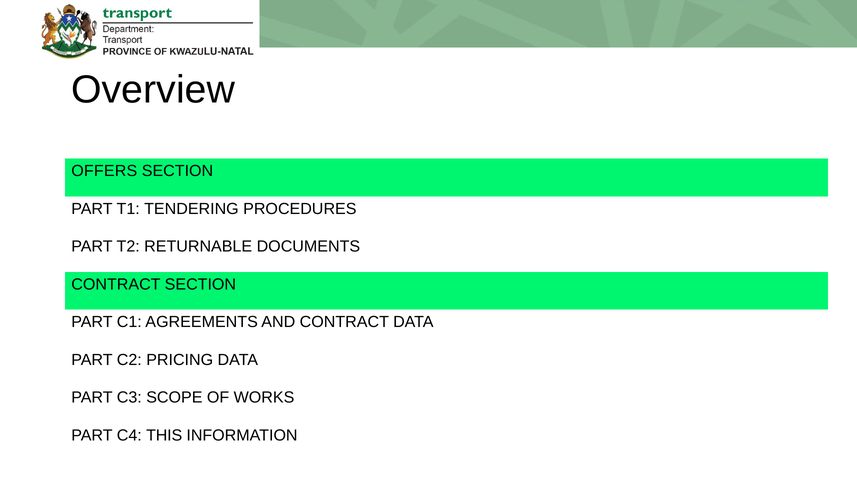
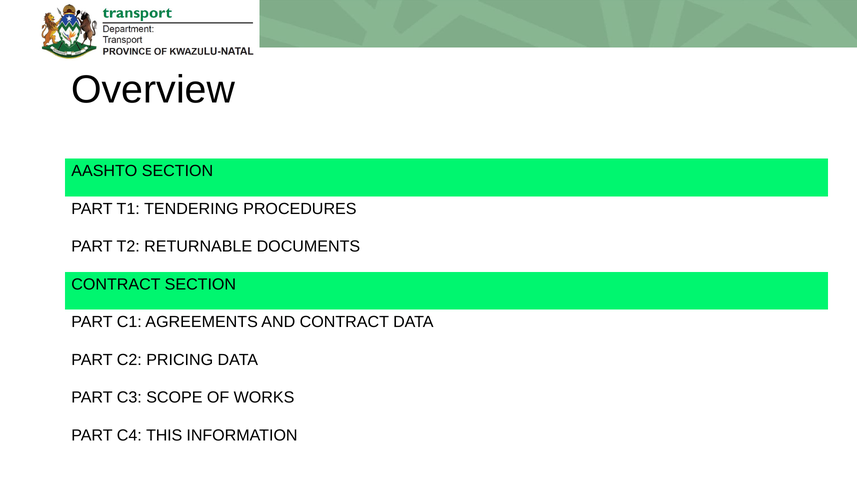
OFFERS: OFFERS -> AASHTO
